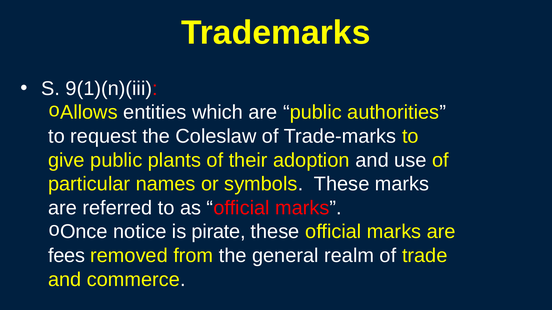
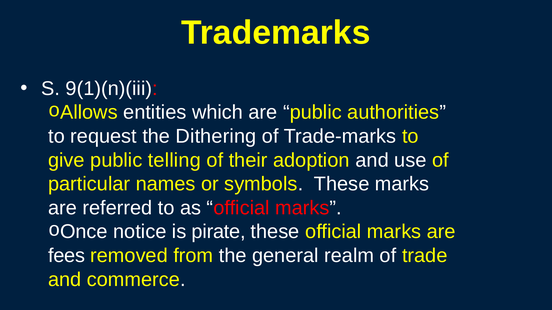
Coleslaw: Coleslaw -> Dithering
plants: plants -> telling
